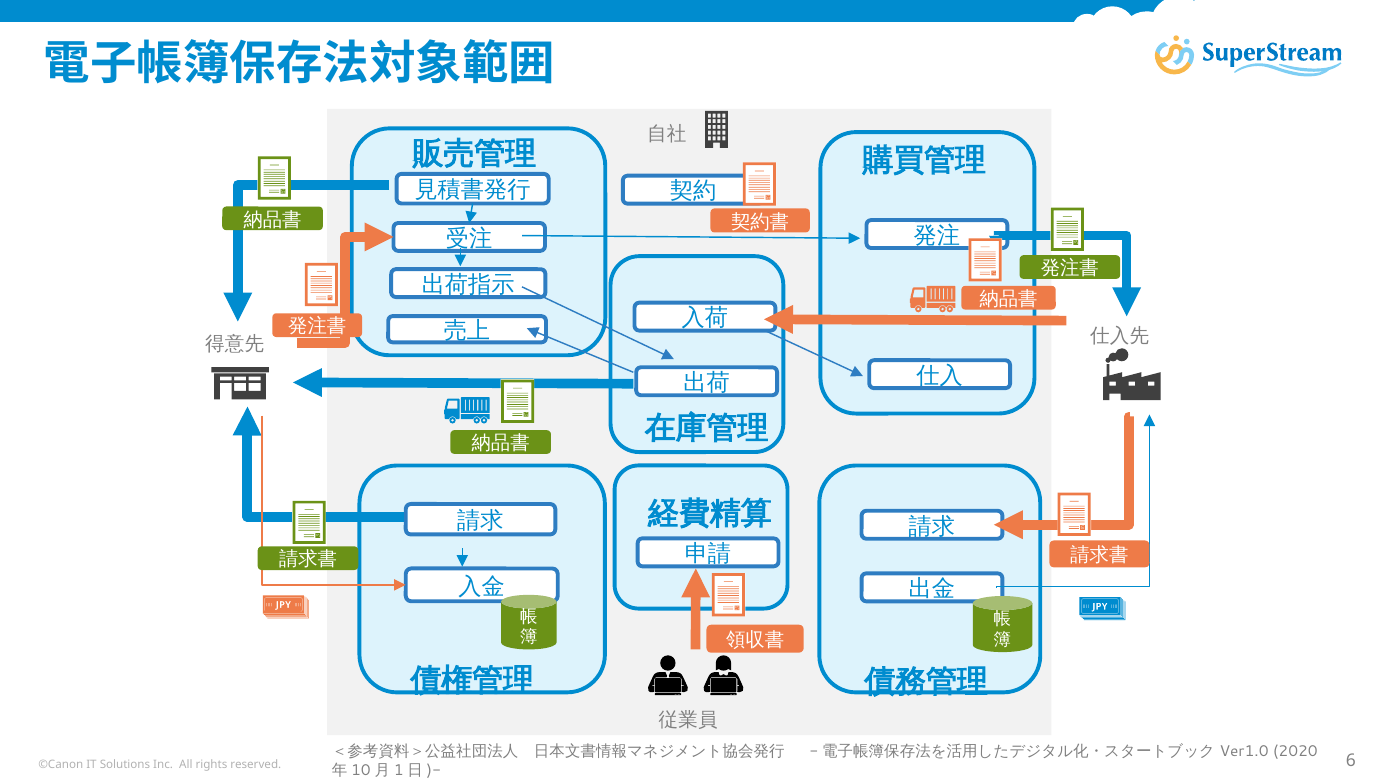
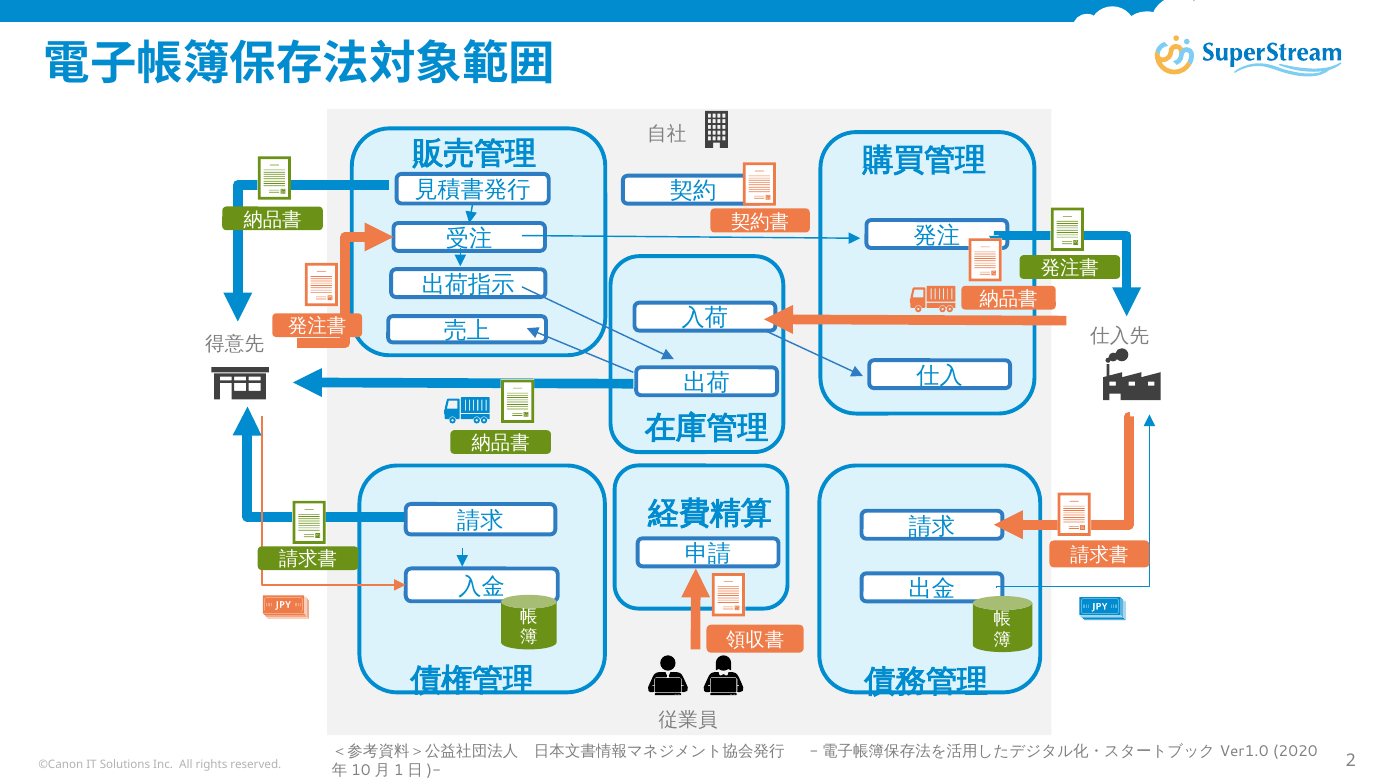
6: 6 -> 2
